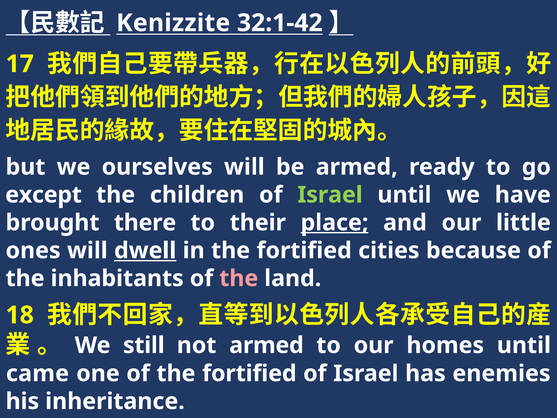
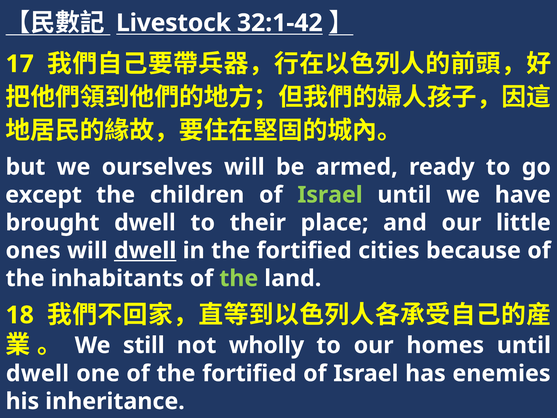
Kenizzite: Kenizzite -> Livestock
brought there: there -> dwell
place underline: present -> none
the at (239, 278) colour: pink -> light green
not armed: armed -> wholly
came at (37, 373): came -> dwell
